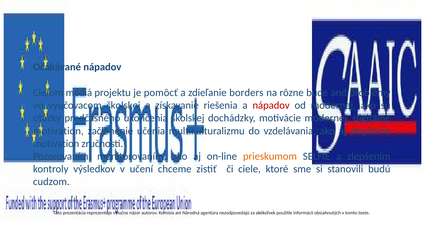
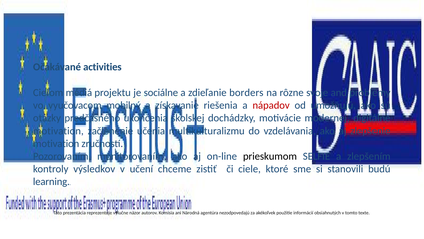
Očakávané nápadov: nápadov -> activities
pomôcť: pomôcť -> sociálne
bude: bude -> svoje
vyučovacom školskej: školskej -> mobilný
od modernej: modernej -> umožňujú
prieskumom colour: orange -> black
cudzom: cudzom -> learning
